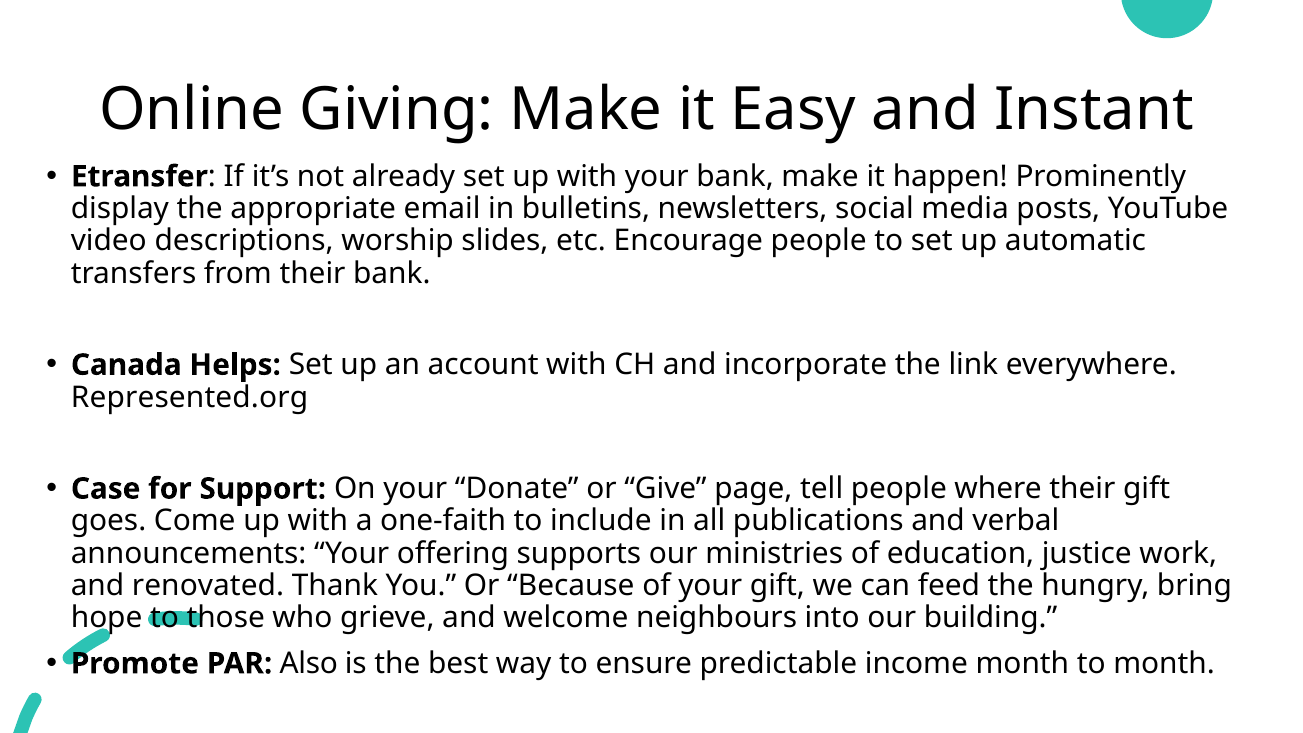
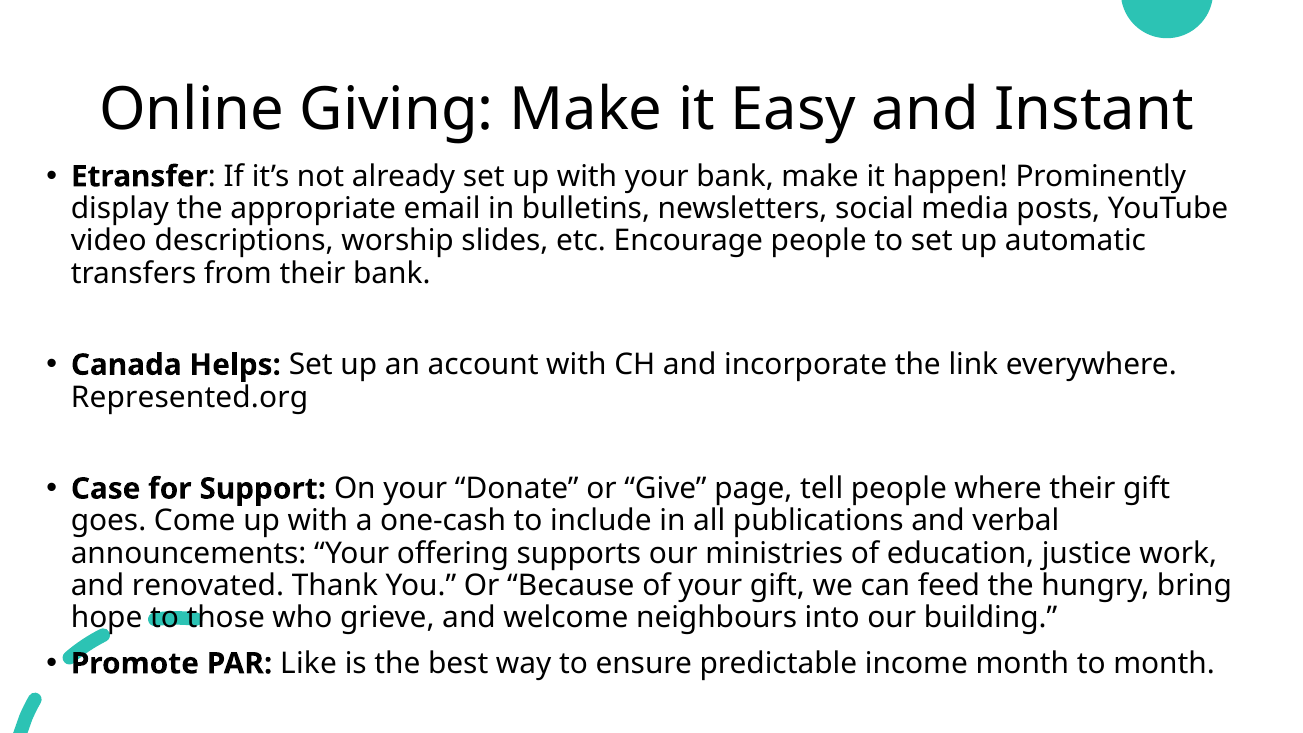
one-faith: one-faith -> one-cash
Also: Also -> Like
